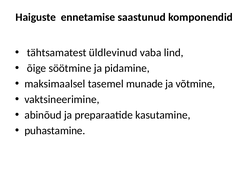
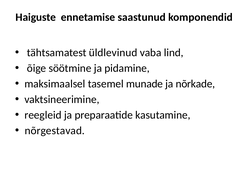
võtmine: võtmine -> nõrkade
abinõud: abinõud -> reegleid
puhastamine: puhastamine -> nõrgestavad
